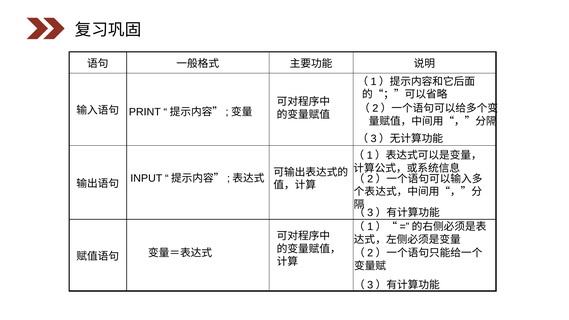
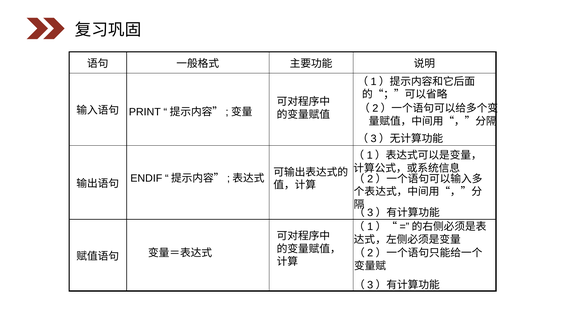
INPUT: INPUT -> ENDIF
